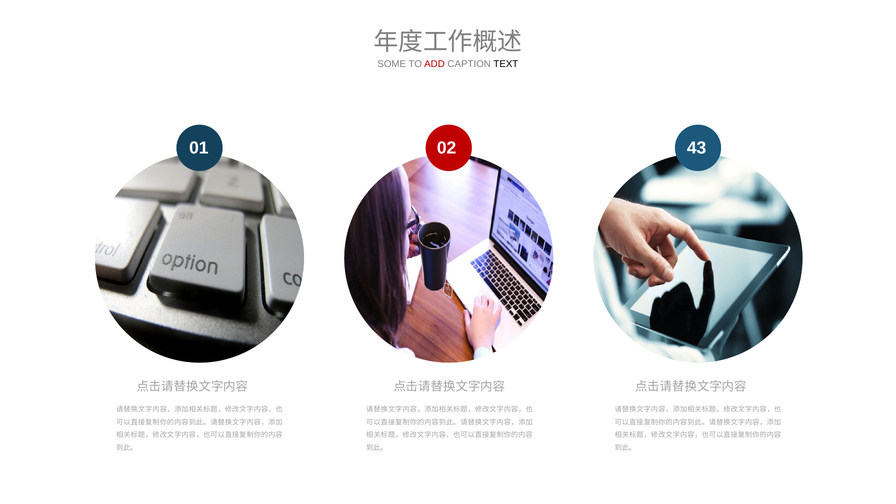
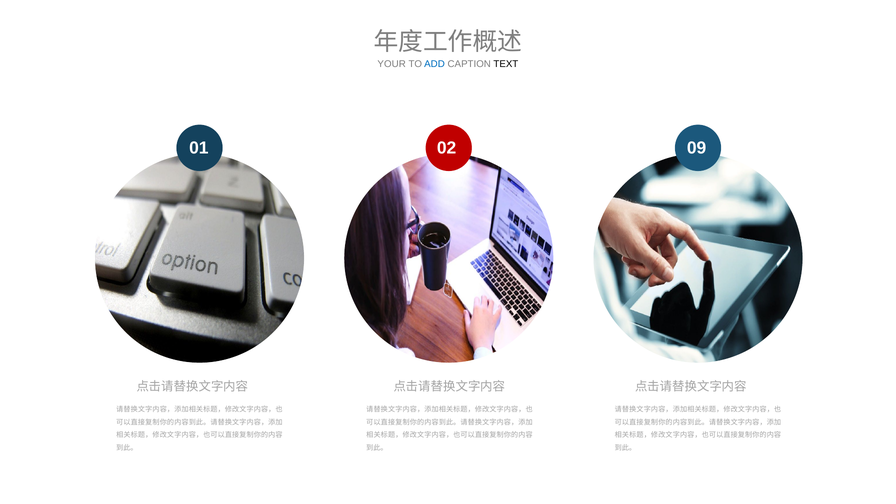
SOME: SOME -> YOUR
ADD colour: red -> blue
43: 43 -> 09
